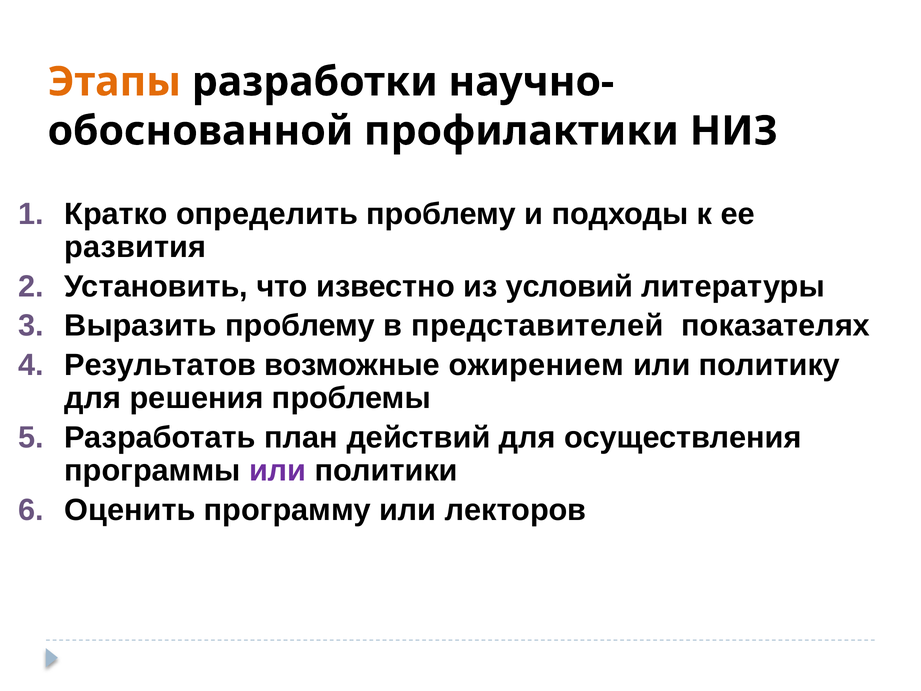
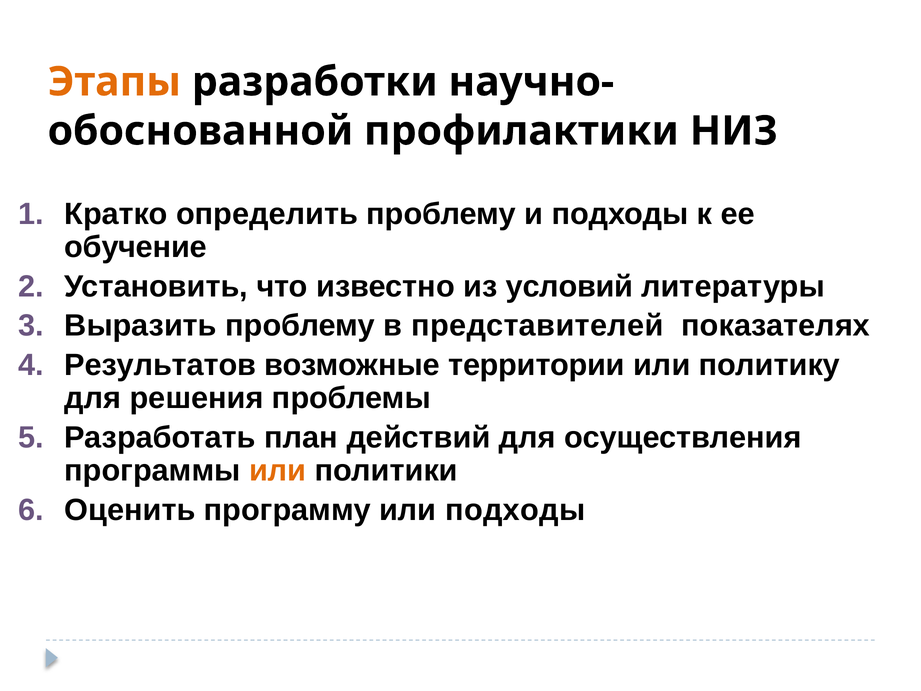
развития: развития -> обучение
ожирением: ожирением -> территории
или at (278, 471) colour: purple -> orange
или лекторов: лекторов -> подходы
